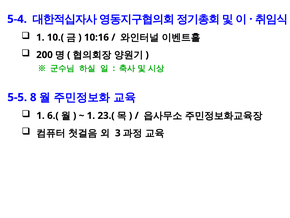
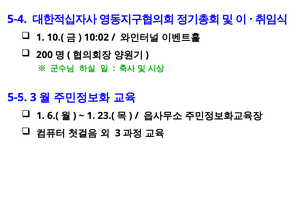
10:16: 10:16 -> 10:02
5-5 8: 8 -> 3
